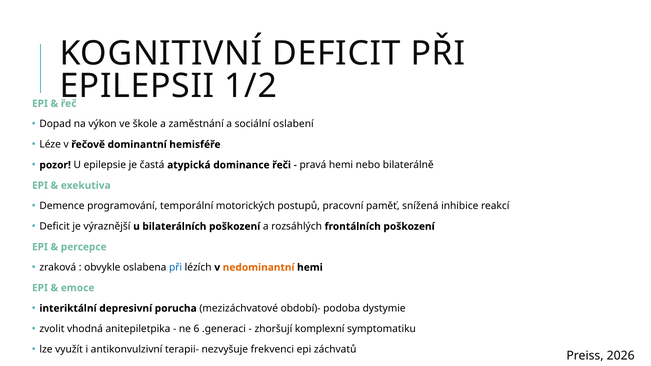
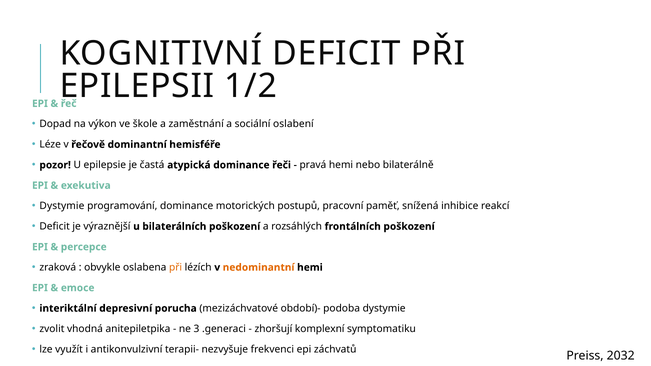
Demence at (62, 206): Demence -> Dystymie
programování temporální: temporální -> dominance
při at (176, 268) colour: blue -> orange
6: 6 -> 3
2026: 2026 -> 2032
